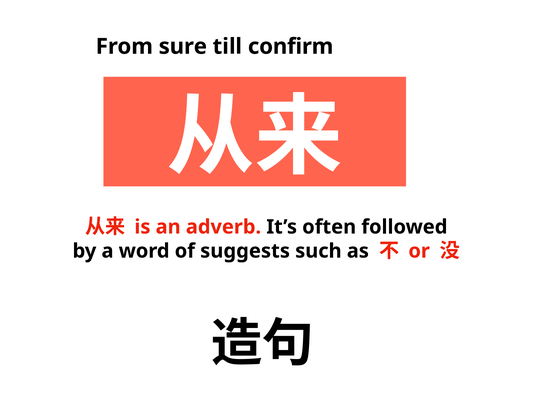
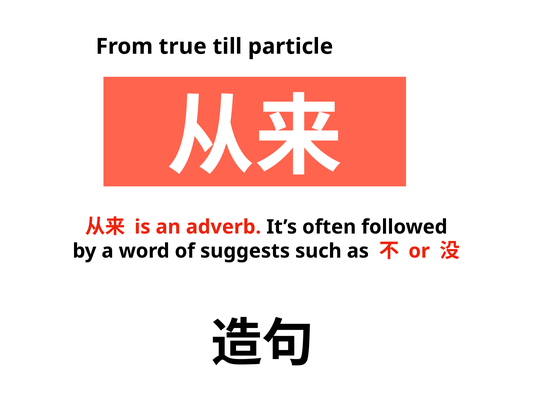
sure: sure -> true
confirm: confirm -> particle
